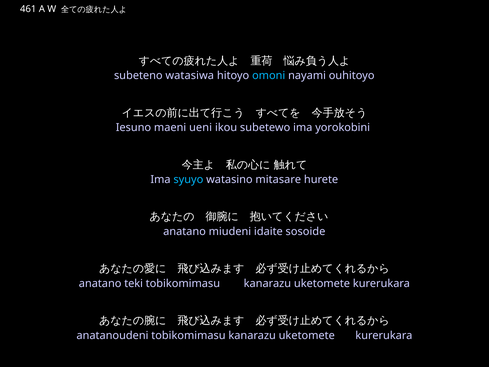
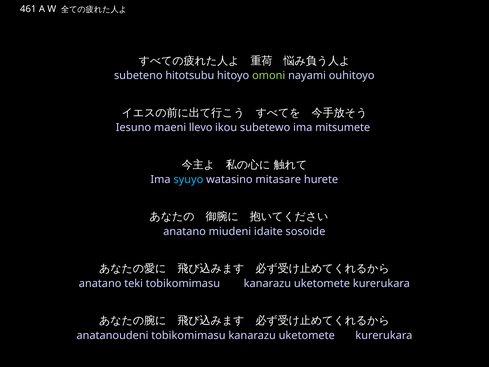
watasiwa: watasiwa -> hitotsubu
omoni colour: light blue -> light green
ueni: ueni -> llevo
yorokobini: yorokobini -> mitsumete
